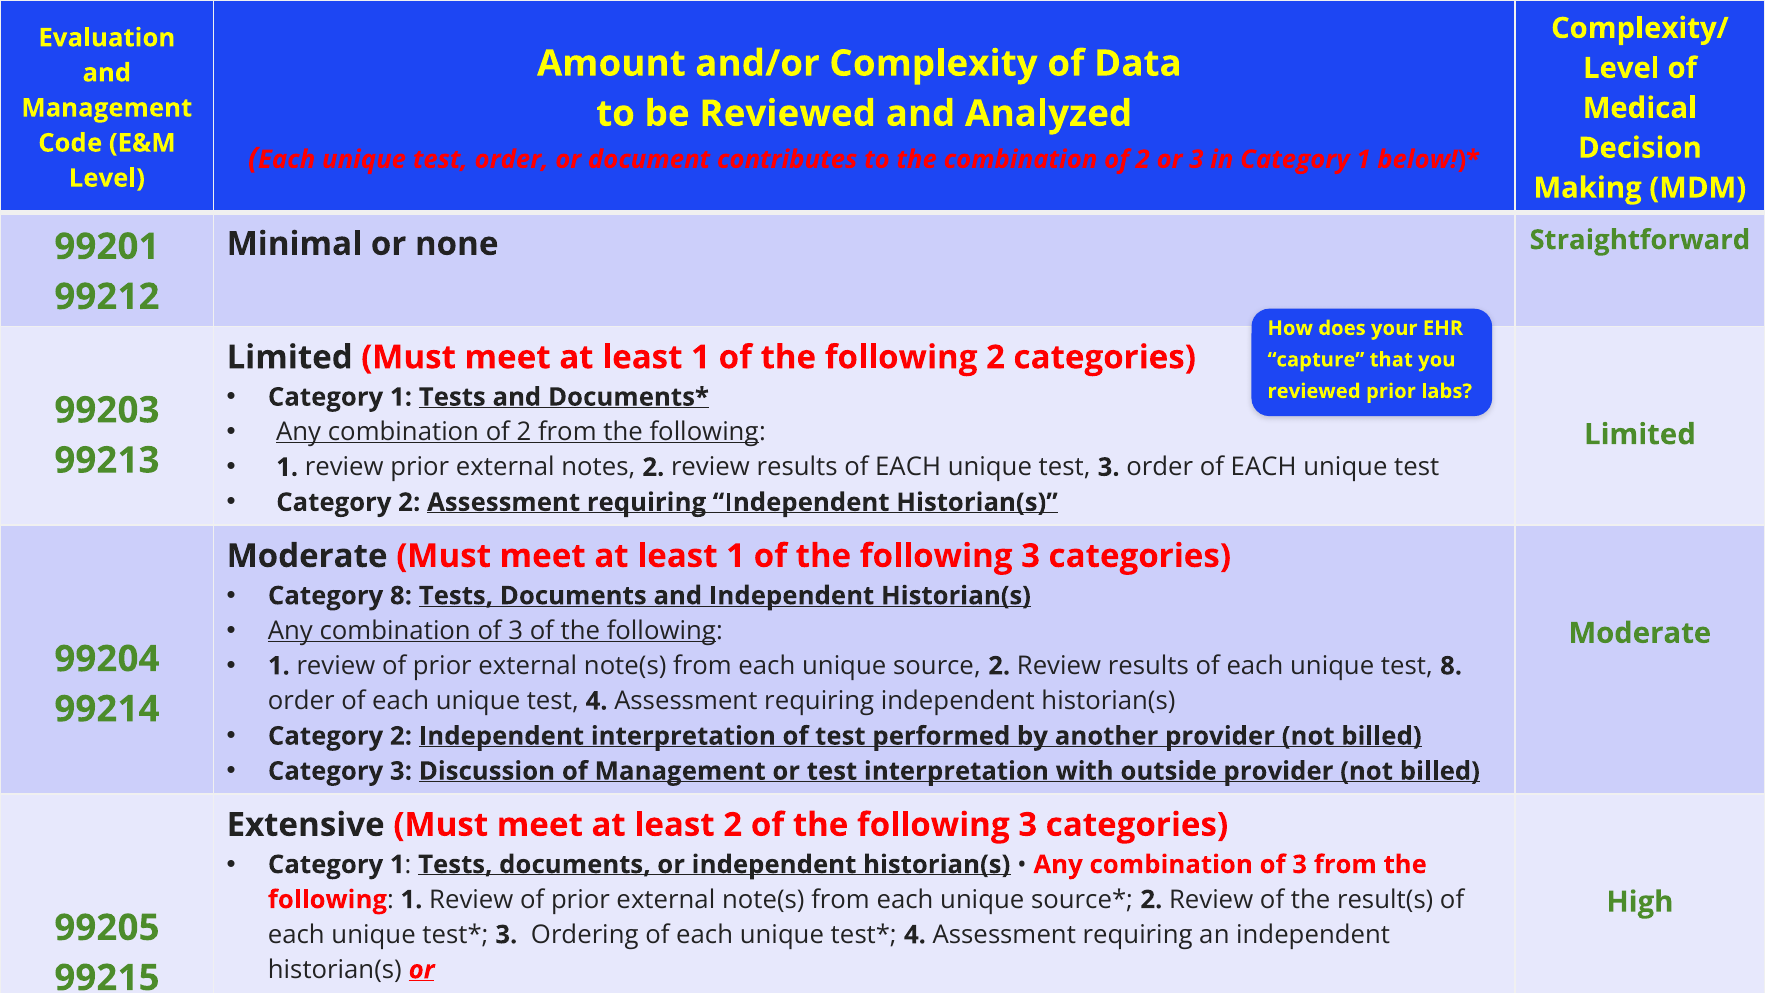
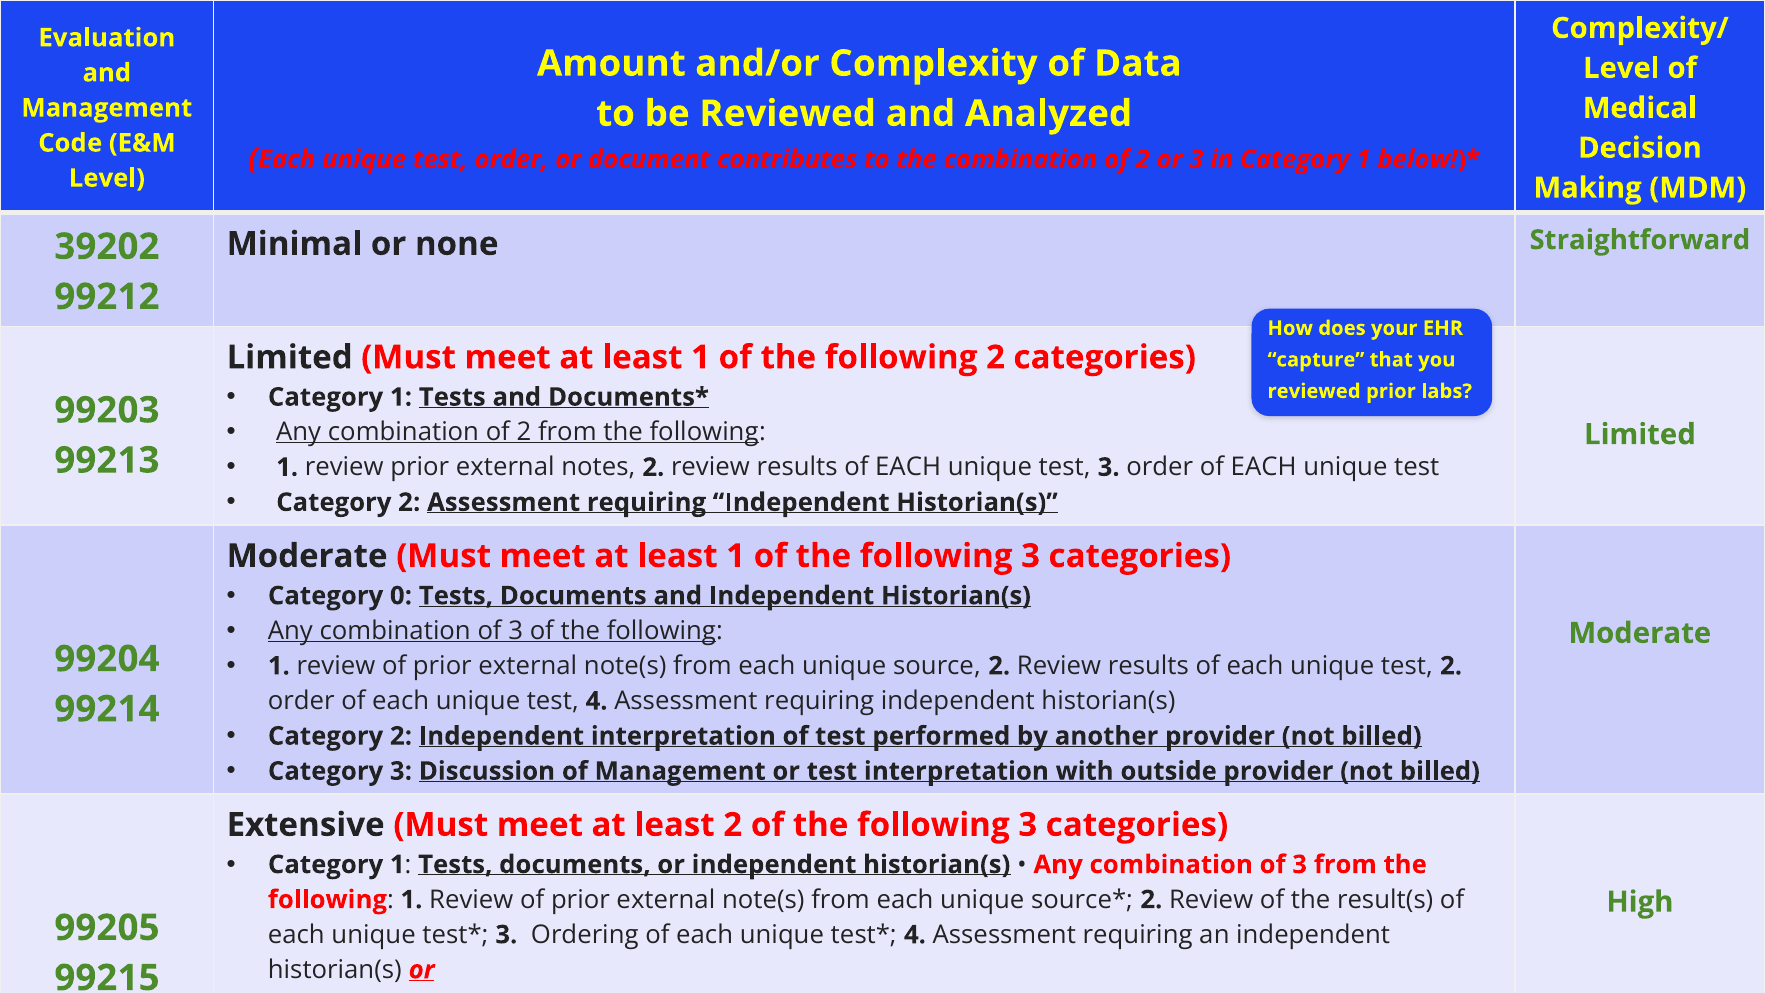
99201: 99201 -> 39202
Category 8: 8 -> 0
test 8: 8 -> 2
